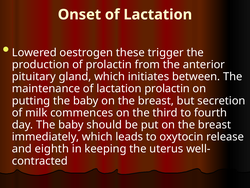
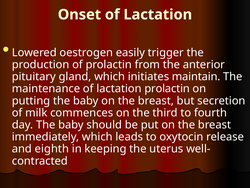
these: these -> easily
between: between -> maintain
